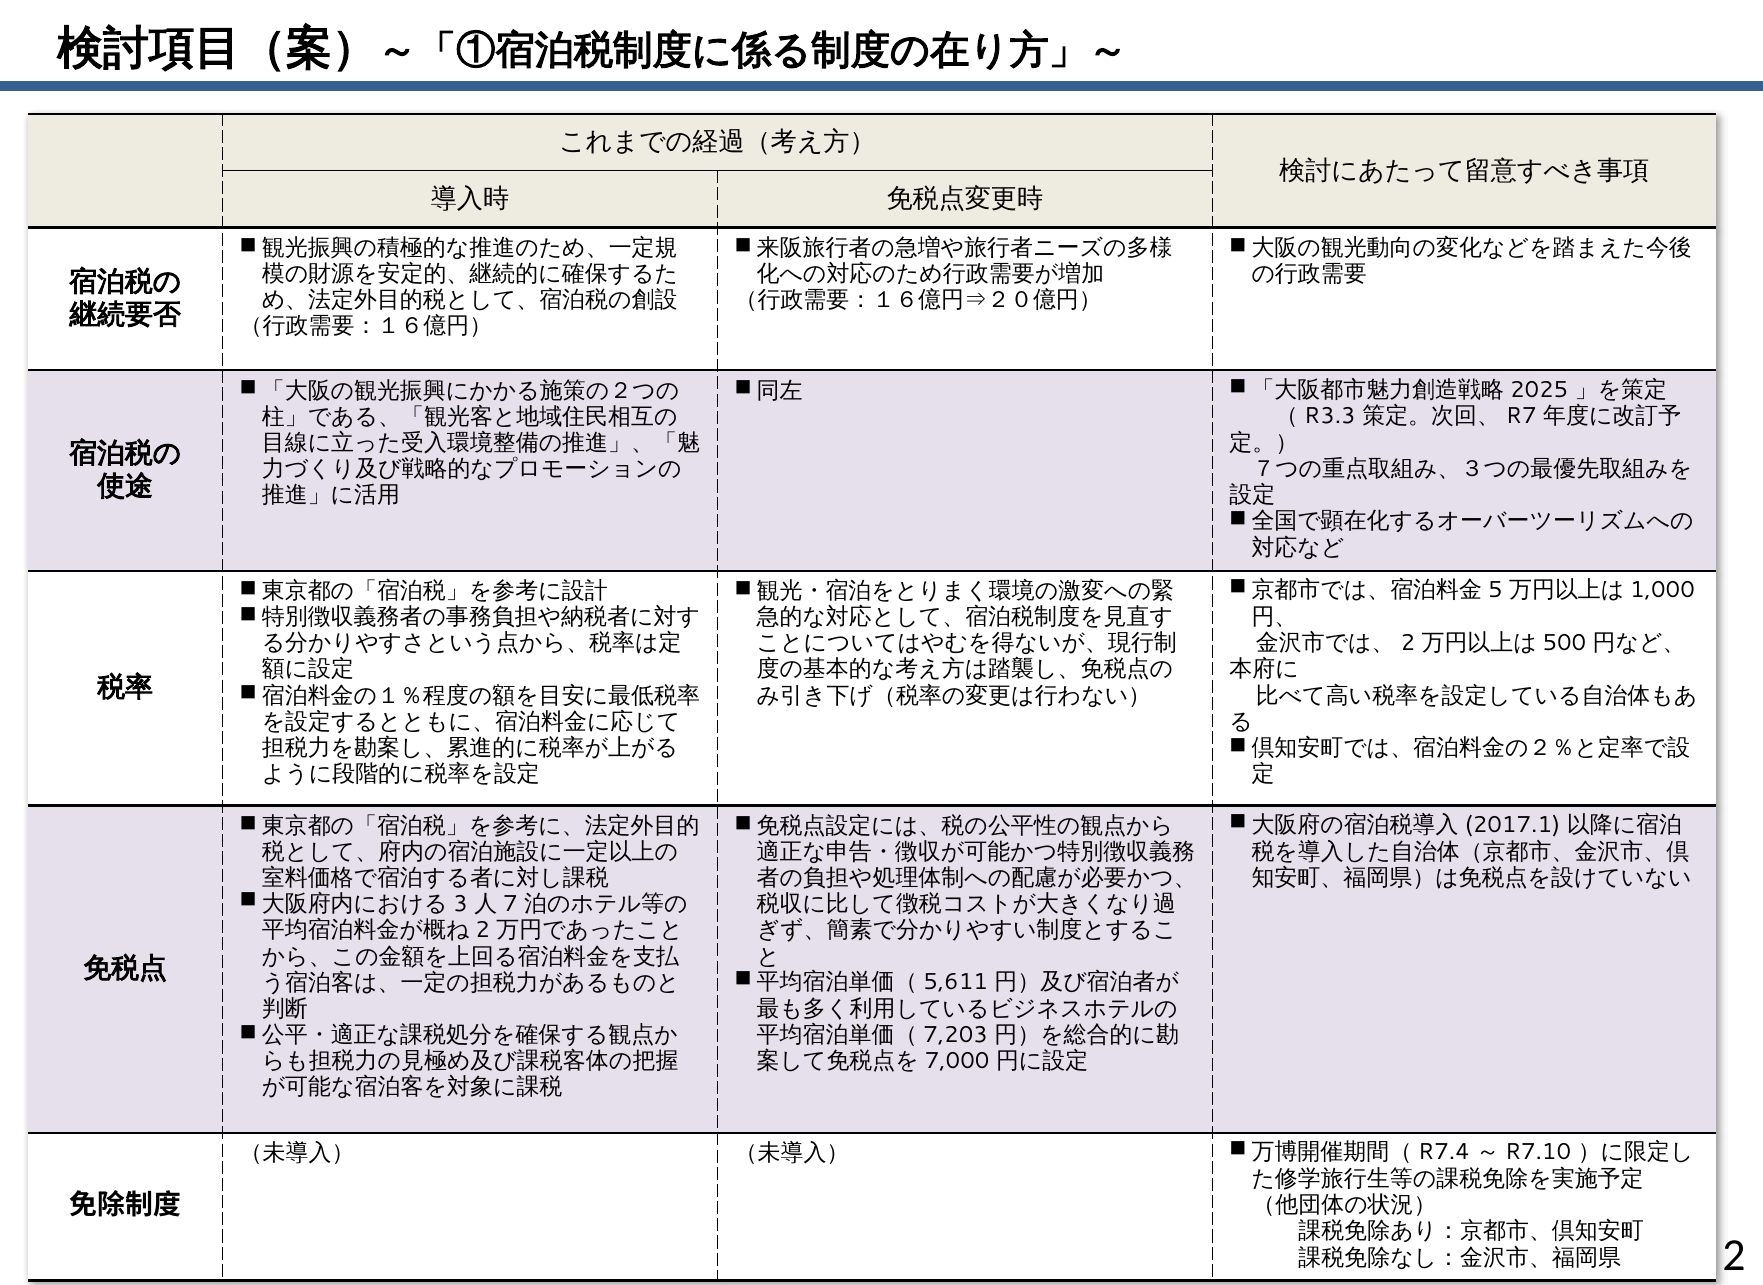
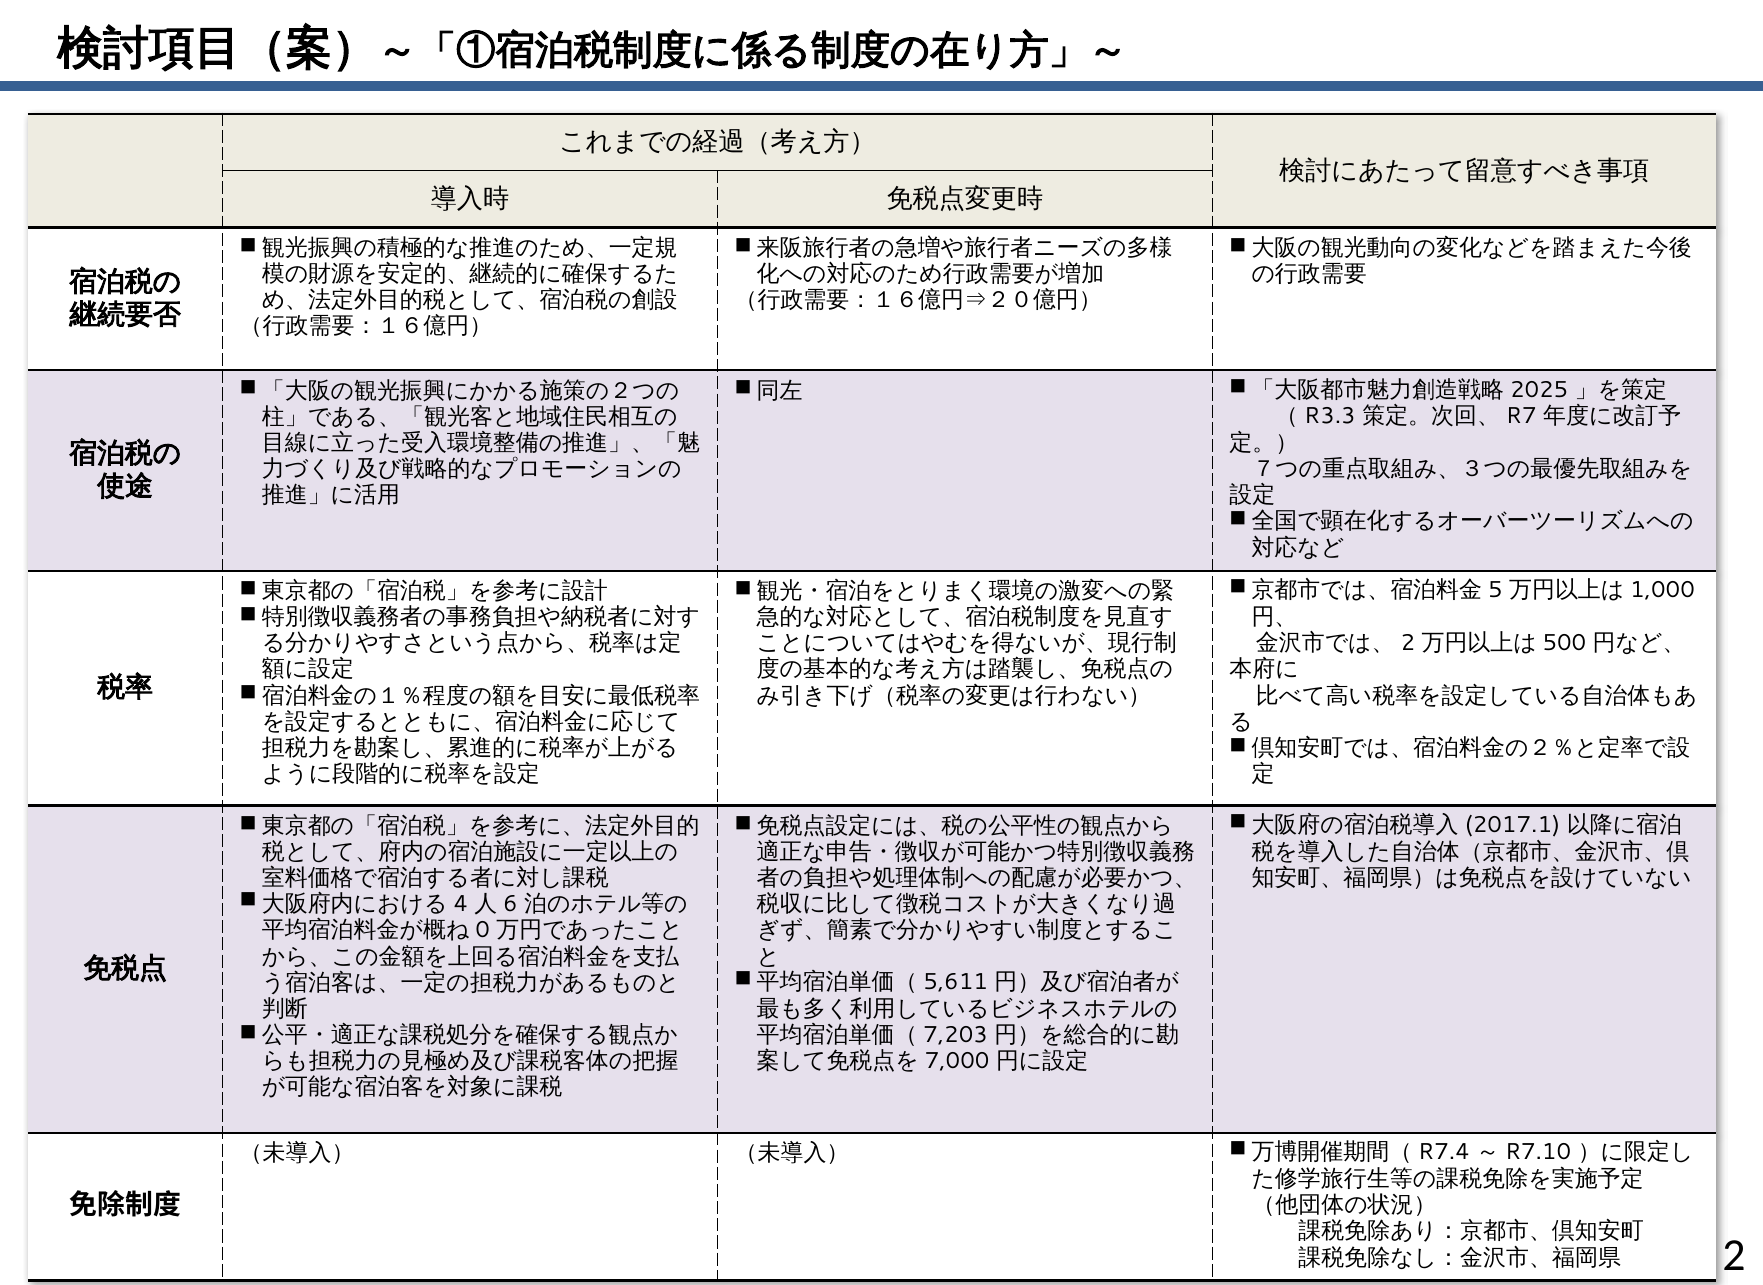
3: 3 -> 4
7: 7 -> 6
2 at (483, 930): 2 -> 0
